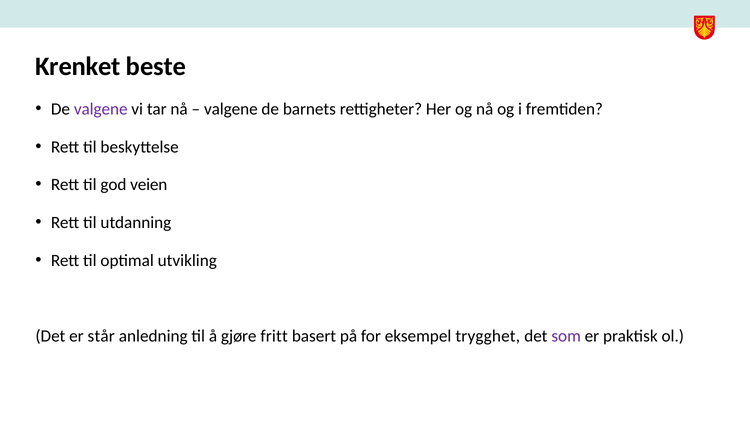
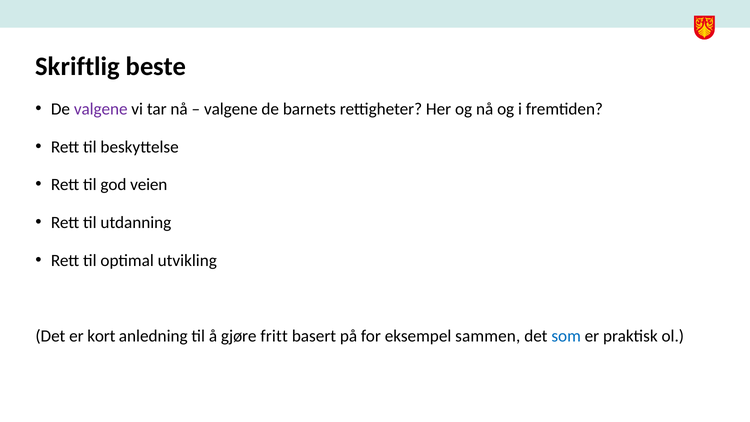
Krenket: Krenket -> Skriftlig
står: står -> kort
trygghet: trygghet -> sammen
som colour: purple -> blue
